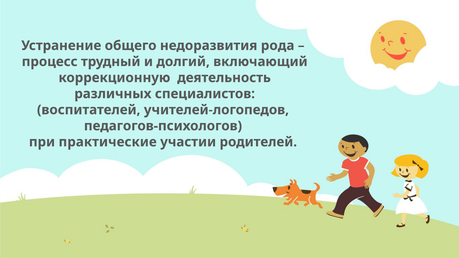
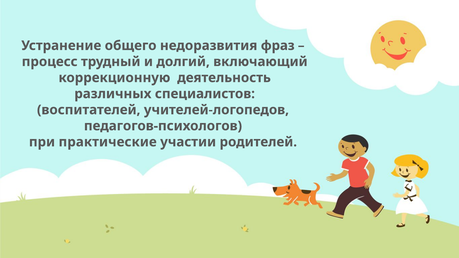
рода: рода -> фраз
